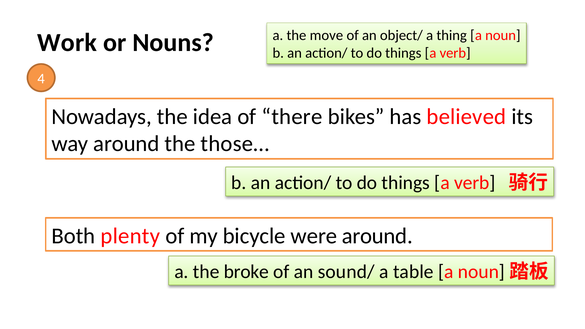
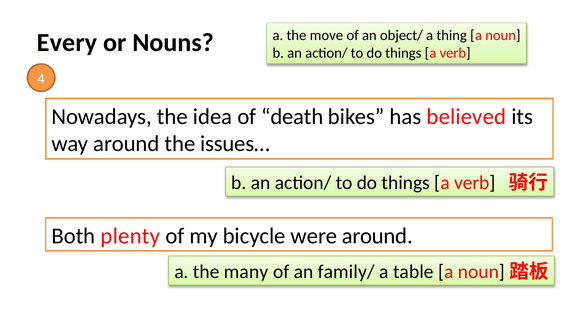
Work: Work -> Every
there: there -> death
those…: those… -> issues…
broke: broke -> many
sound/: sound/ -> family/
